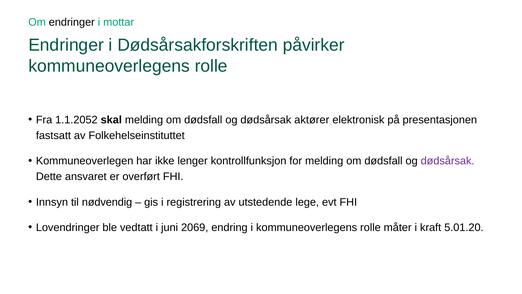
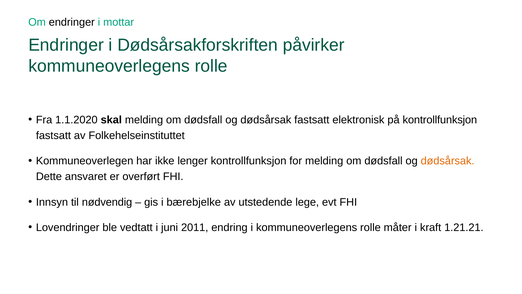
1.1.2052: 1.1.2052 -> 1.1.2020
dødsårsak aktører: aktører -> fastsatt
på presentasjonen: presentasjonen -> kontrollfunksjon
dødsårsak at (448, 161) colour: purple -> orange
registrering: registrering -> bærebjelke
2069: 2069 -> 2011
5.01.20: 5.01.20 -> 1.21.21
